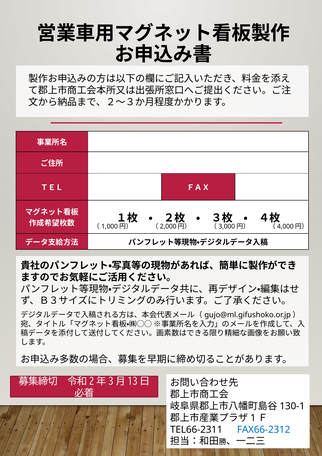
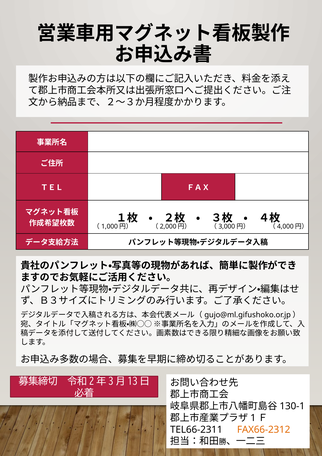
FAX66-2312 colour: blue -> orange
